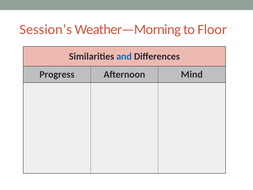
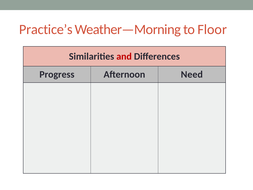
Session’s: Session’s -> Practice’s
and colour: blue -> red
Mind: Mind -> Need
